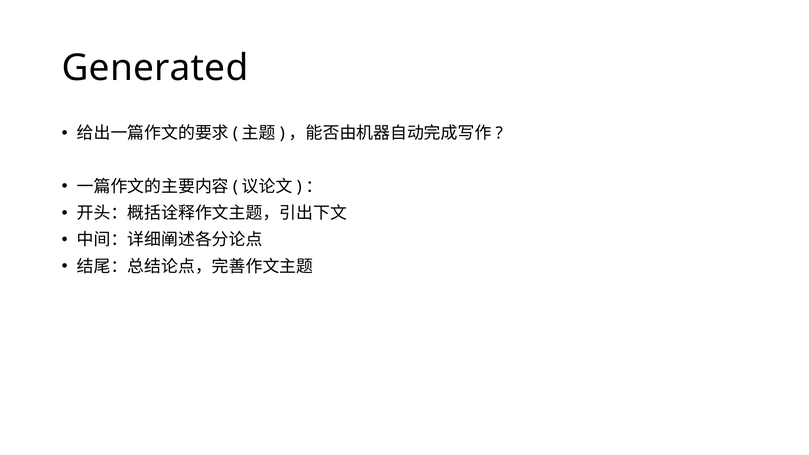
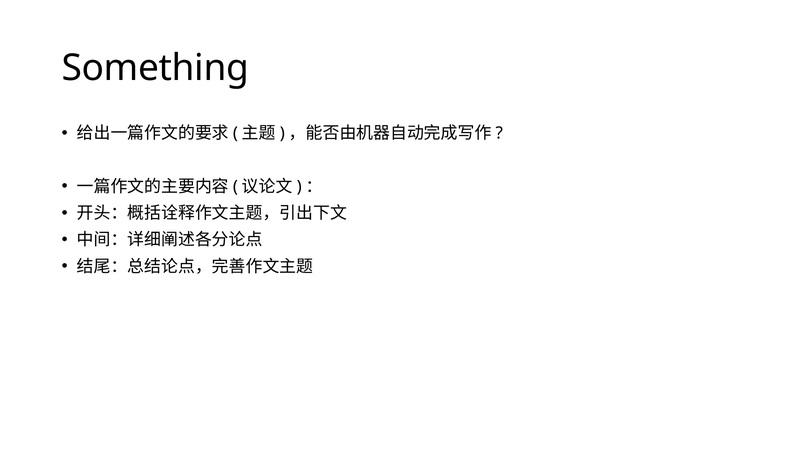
Generated: Generated -> Something
